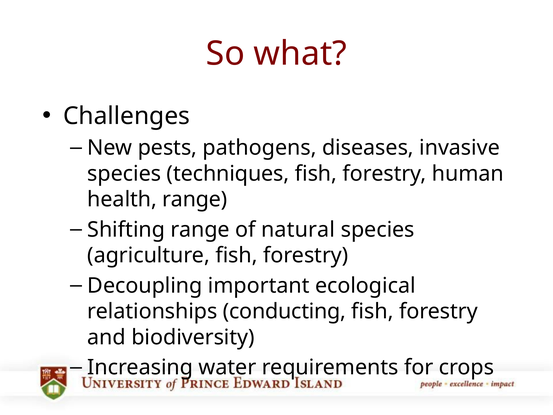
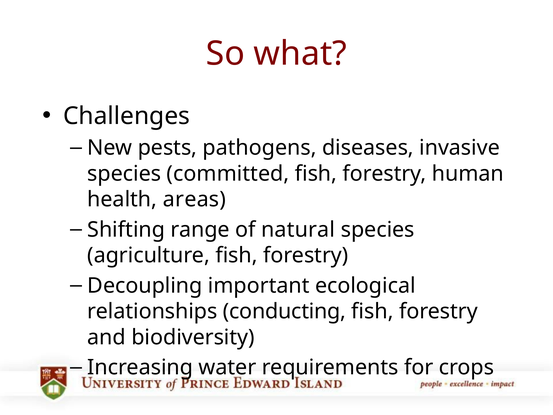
techniques: techniques -> committed
health range: range -> areas
